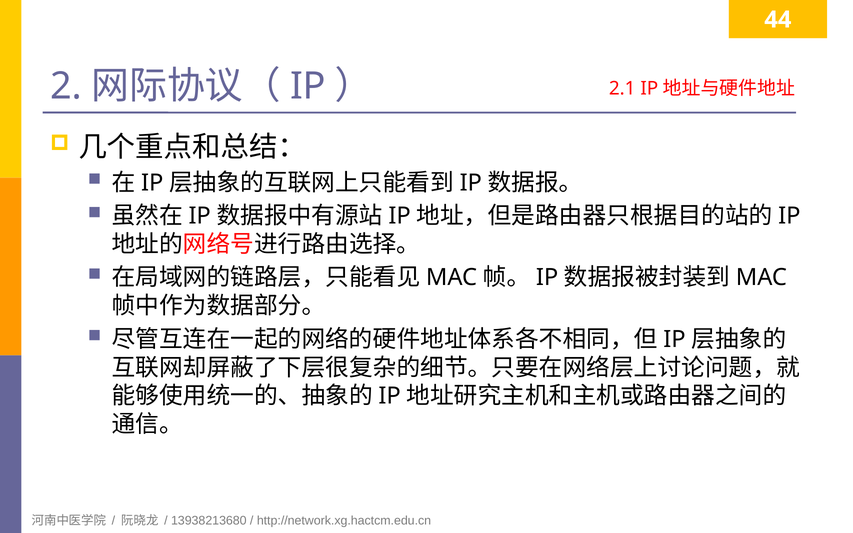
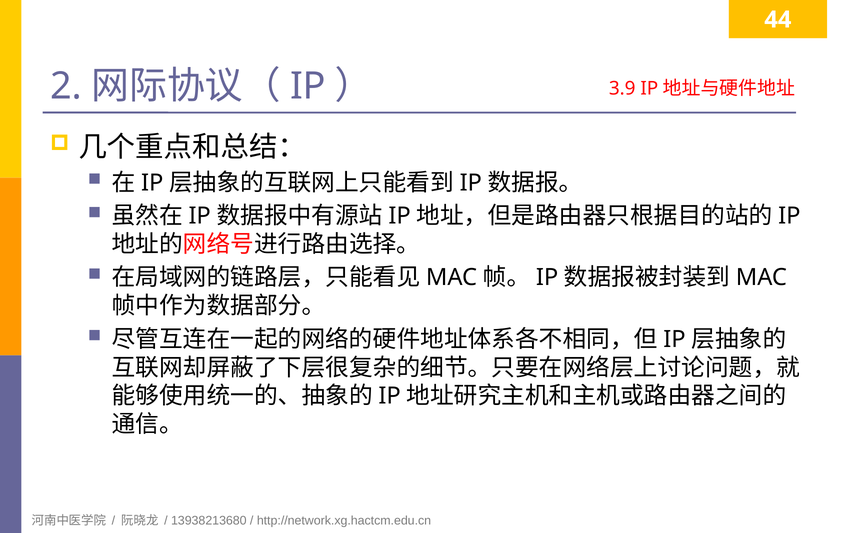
2.1: 2.1 -> 3.9
